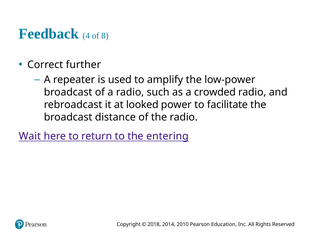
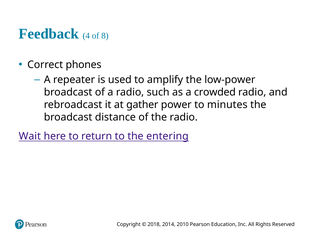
further: further -> phones
looked: looked -> gather
facilitate: facilitate -> minutes
